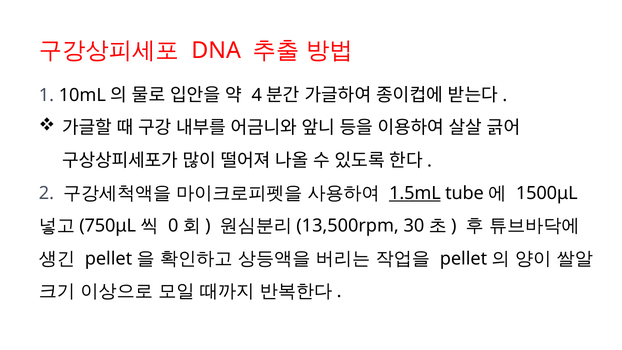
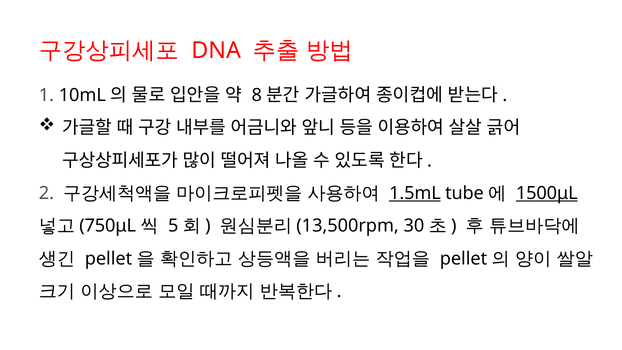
4: 4 -> 8
1500μL underline: none -> present
0: 0 -> 5
